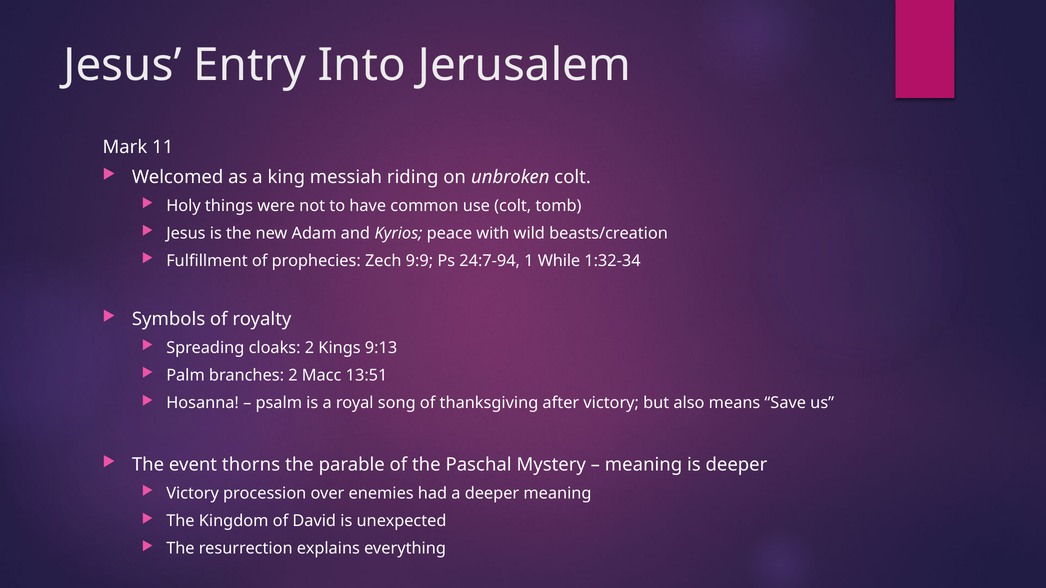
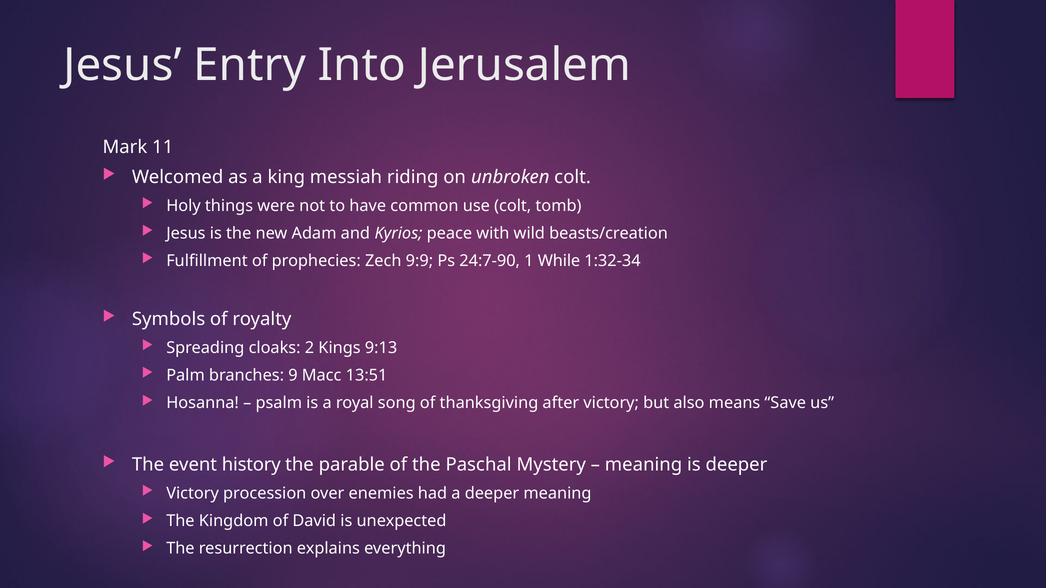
24:7-94: 24:7-94 -> 24:7-90
branches 2: 2 -> 9
thorns: thorns -> history
